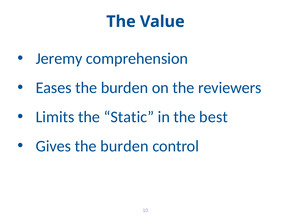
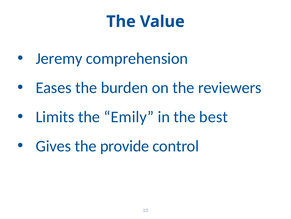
Static: Static -> Emily
Gives the burden: burden -> provide
